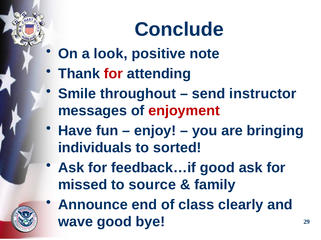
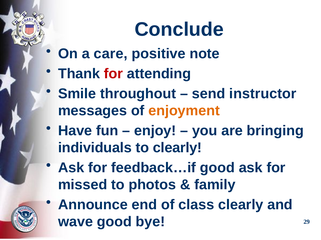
look: look -> care
enjoyment colour: red -> orange
to sorted: sorted -> clearly
source: source -> photos
